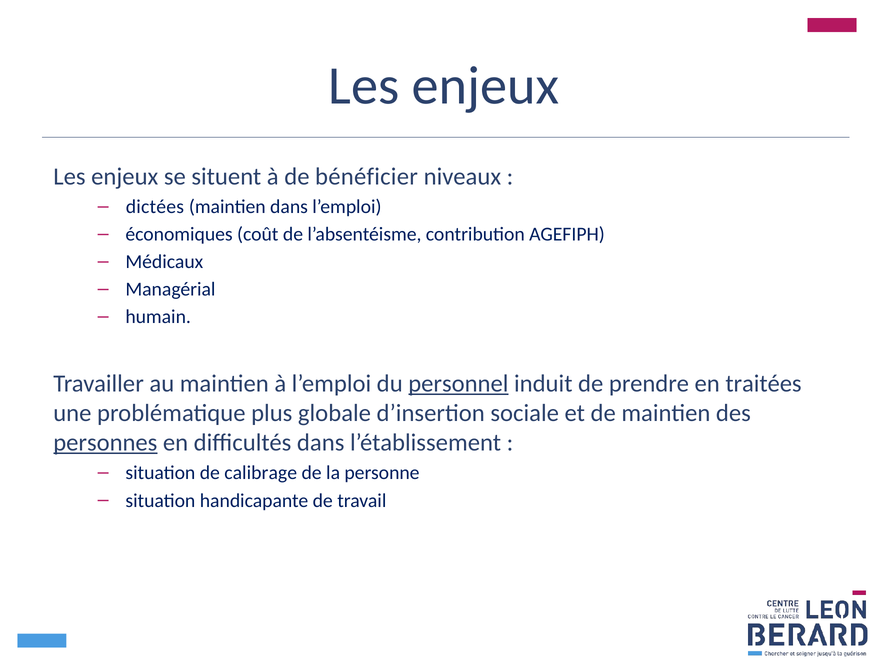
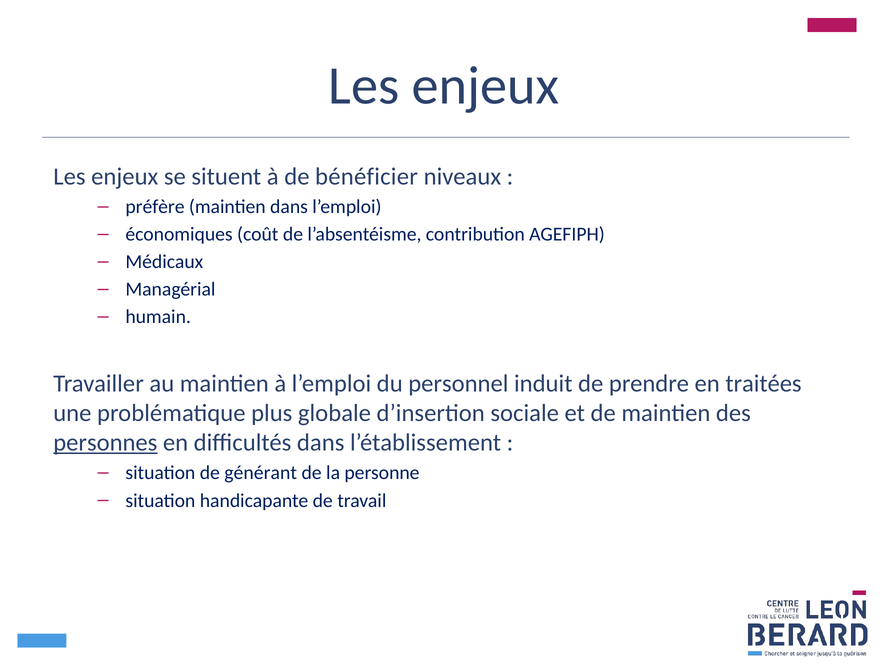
dictées: dictées -> préfère
personnel underline: present -> none
calibrage: calibrage -> générant
